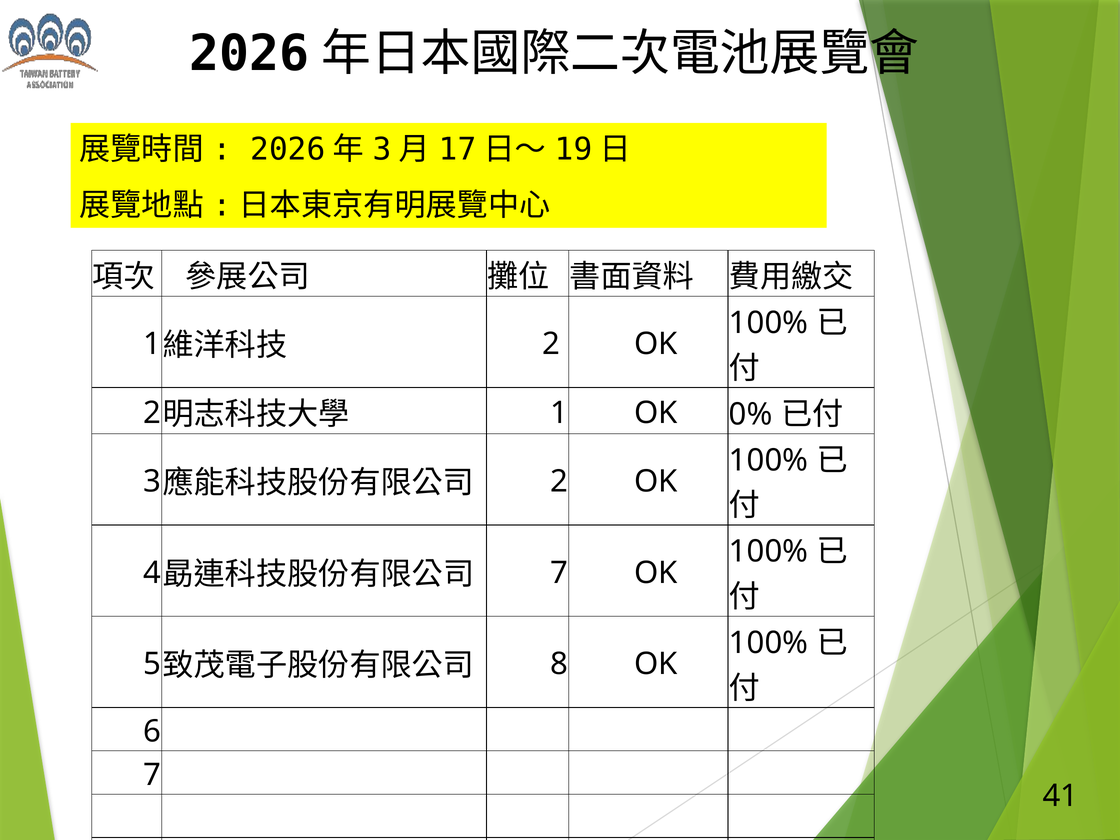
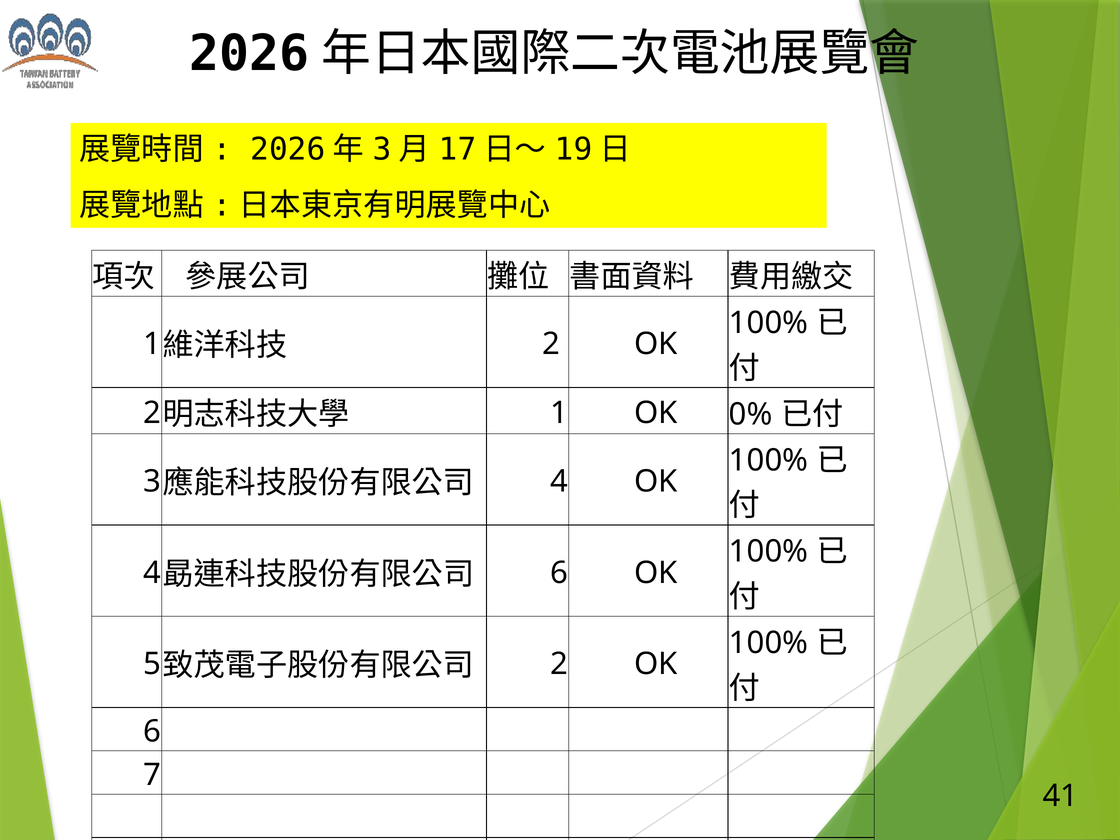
2 at (559, 482): 2 -> 4
7 at (559, 573): 7 -> 6
8 at (559, 664): 8 -> 2
